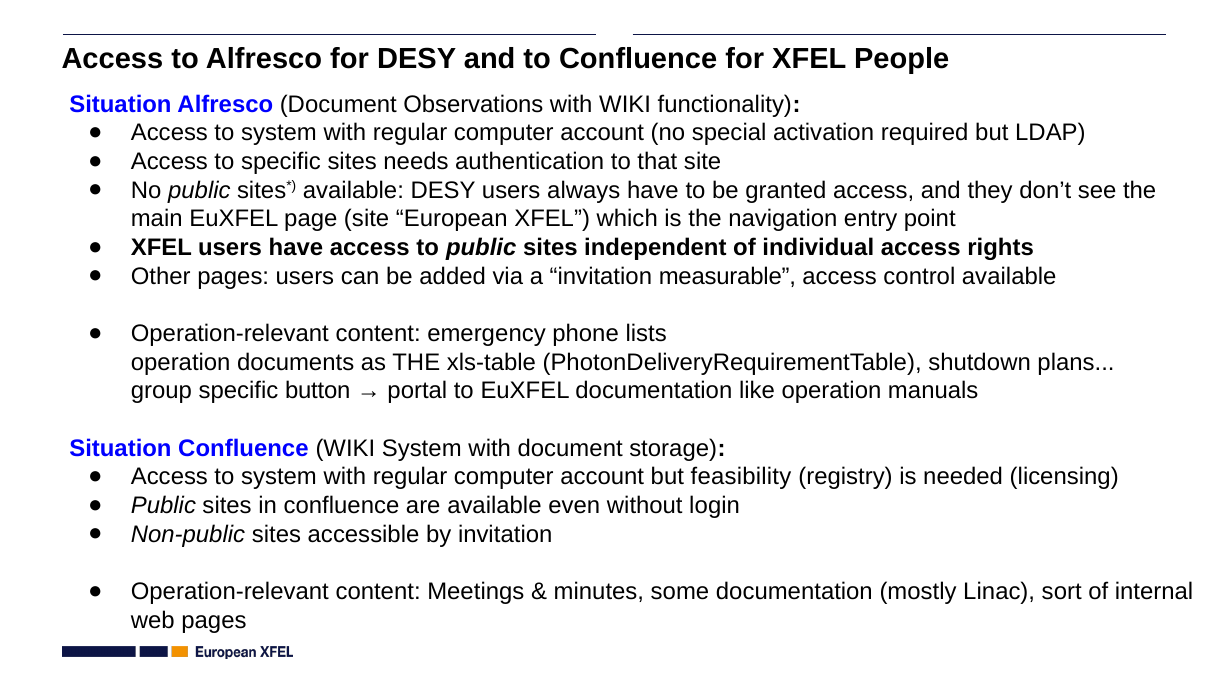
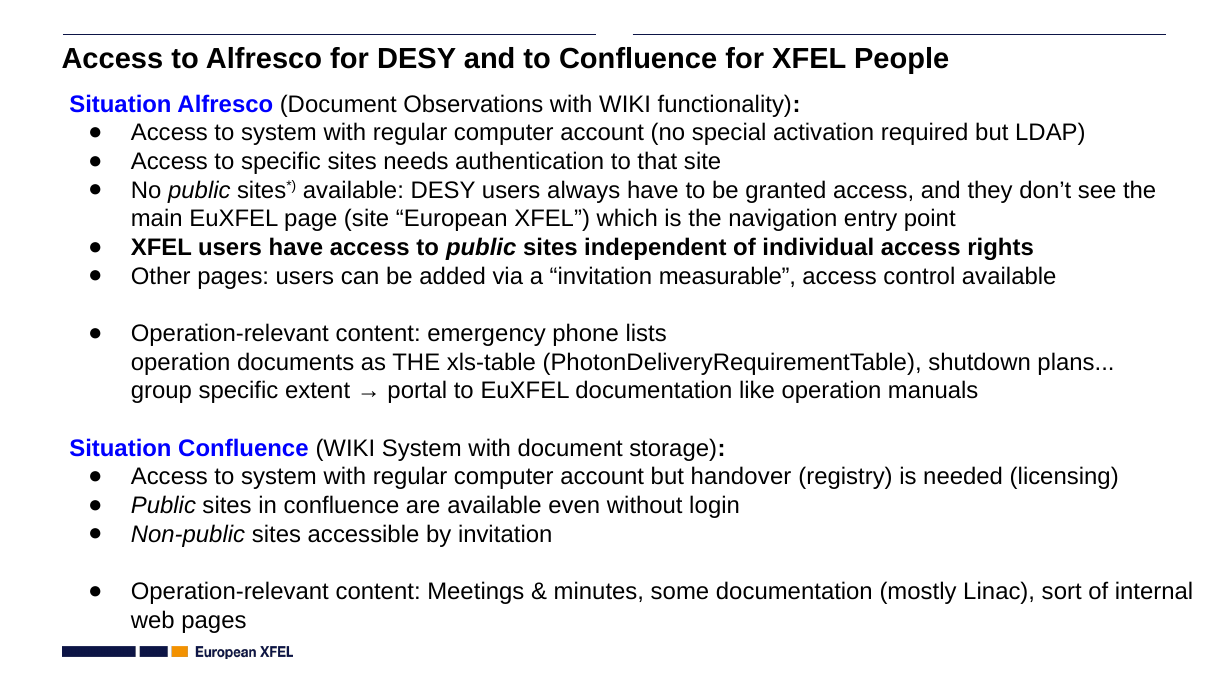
button: button -> extent
feasibility: feasibility -> handover
